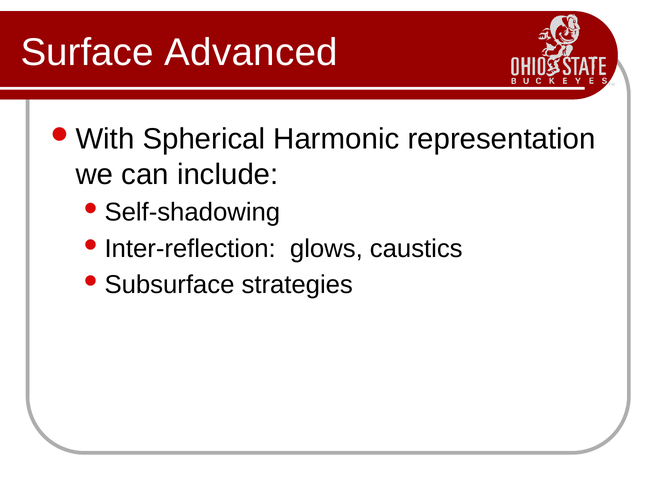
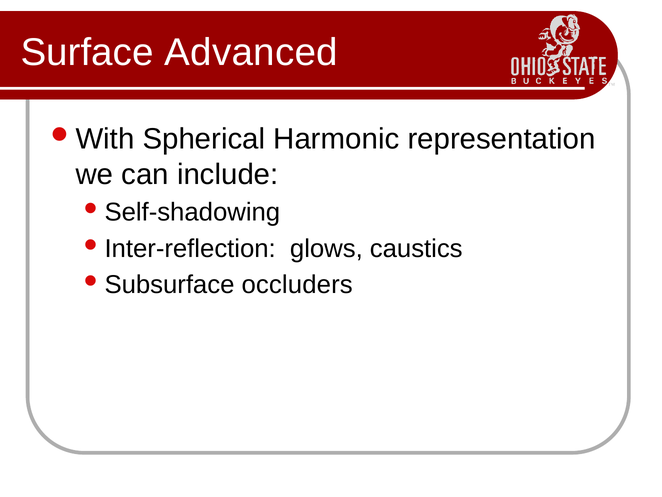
strategies: strategies -> occluders
